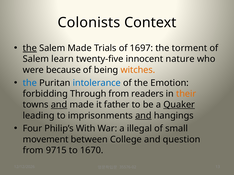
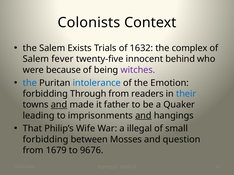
the at (30, 48) underline: present -> none
Salem Made: Made -> Exists
1697: 1697 -> 1632
torment: torment -> complex
learn: learn -> fever
nature: nature -> behind
witches colour: orange -> purple
their colour: orange -> blue
Quaker underline: present -> none
Four: Four -> That
With: With -> Wife
movement at (46, 140): movement -> forbidding
College: College -> Mosses
9715: 9715 -> 1679
1670: 1670 -> 9676
